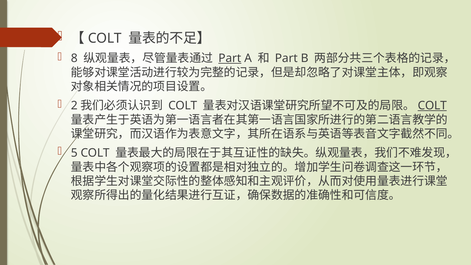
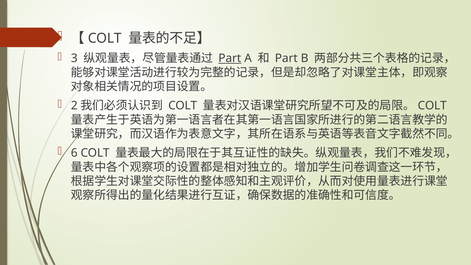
8: 8 -> 3
COLT at (432, 106) underline: present -> none
5: 5 -> 6
